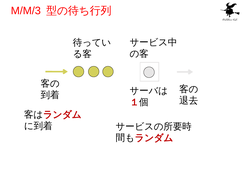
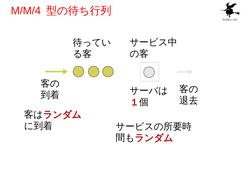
M/M/3: M/M/3 -> M/M/4
